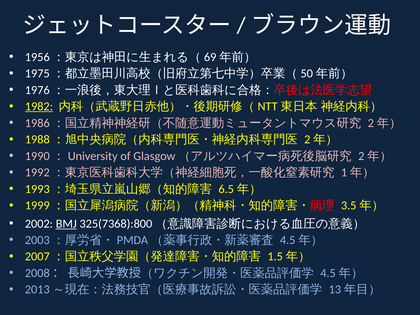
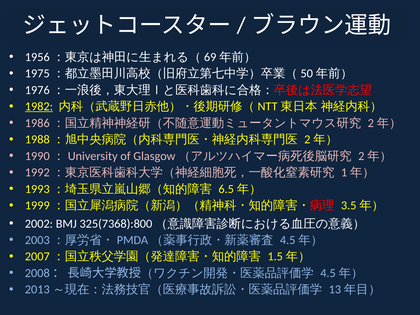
BMJ underline: present -> none
